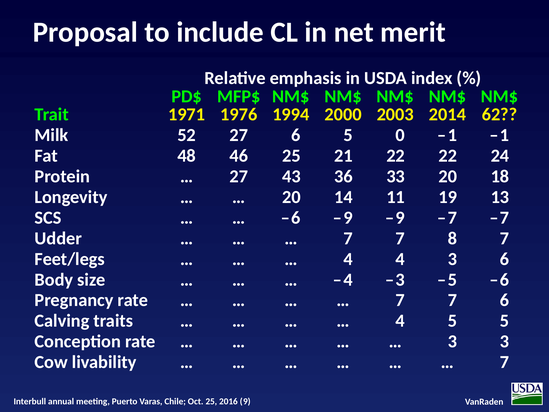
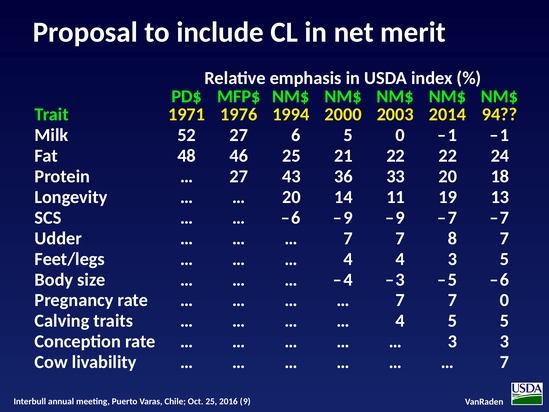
62: 62 -> 94
3 6: 6 -> 5
7 6: 6 -> 0
